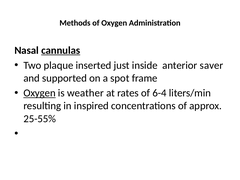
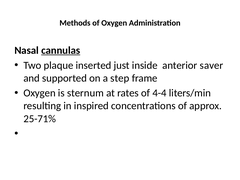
spot: spot -> step
Oxygen at (40, 93) underline: present -> none
weather: weather -> sternum
6-4: 6-4 -> 4-4
25-55%: 25-55% -> 25-71%
